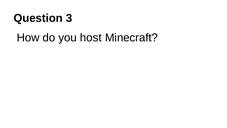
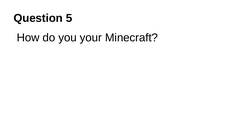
3: 3 -> 5
host: host -> your
